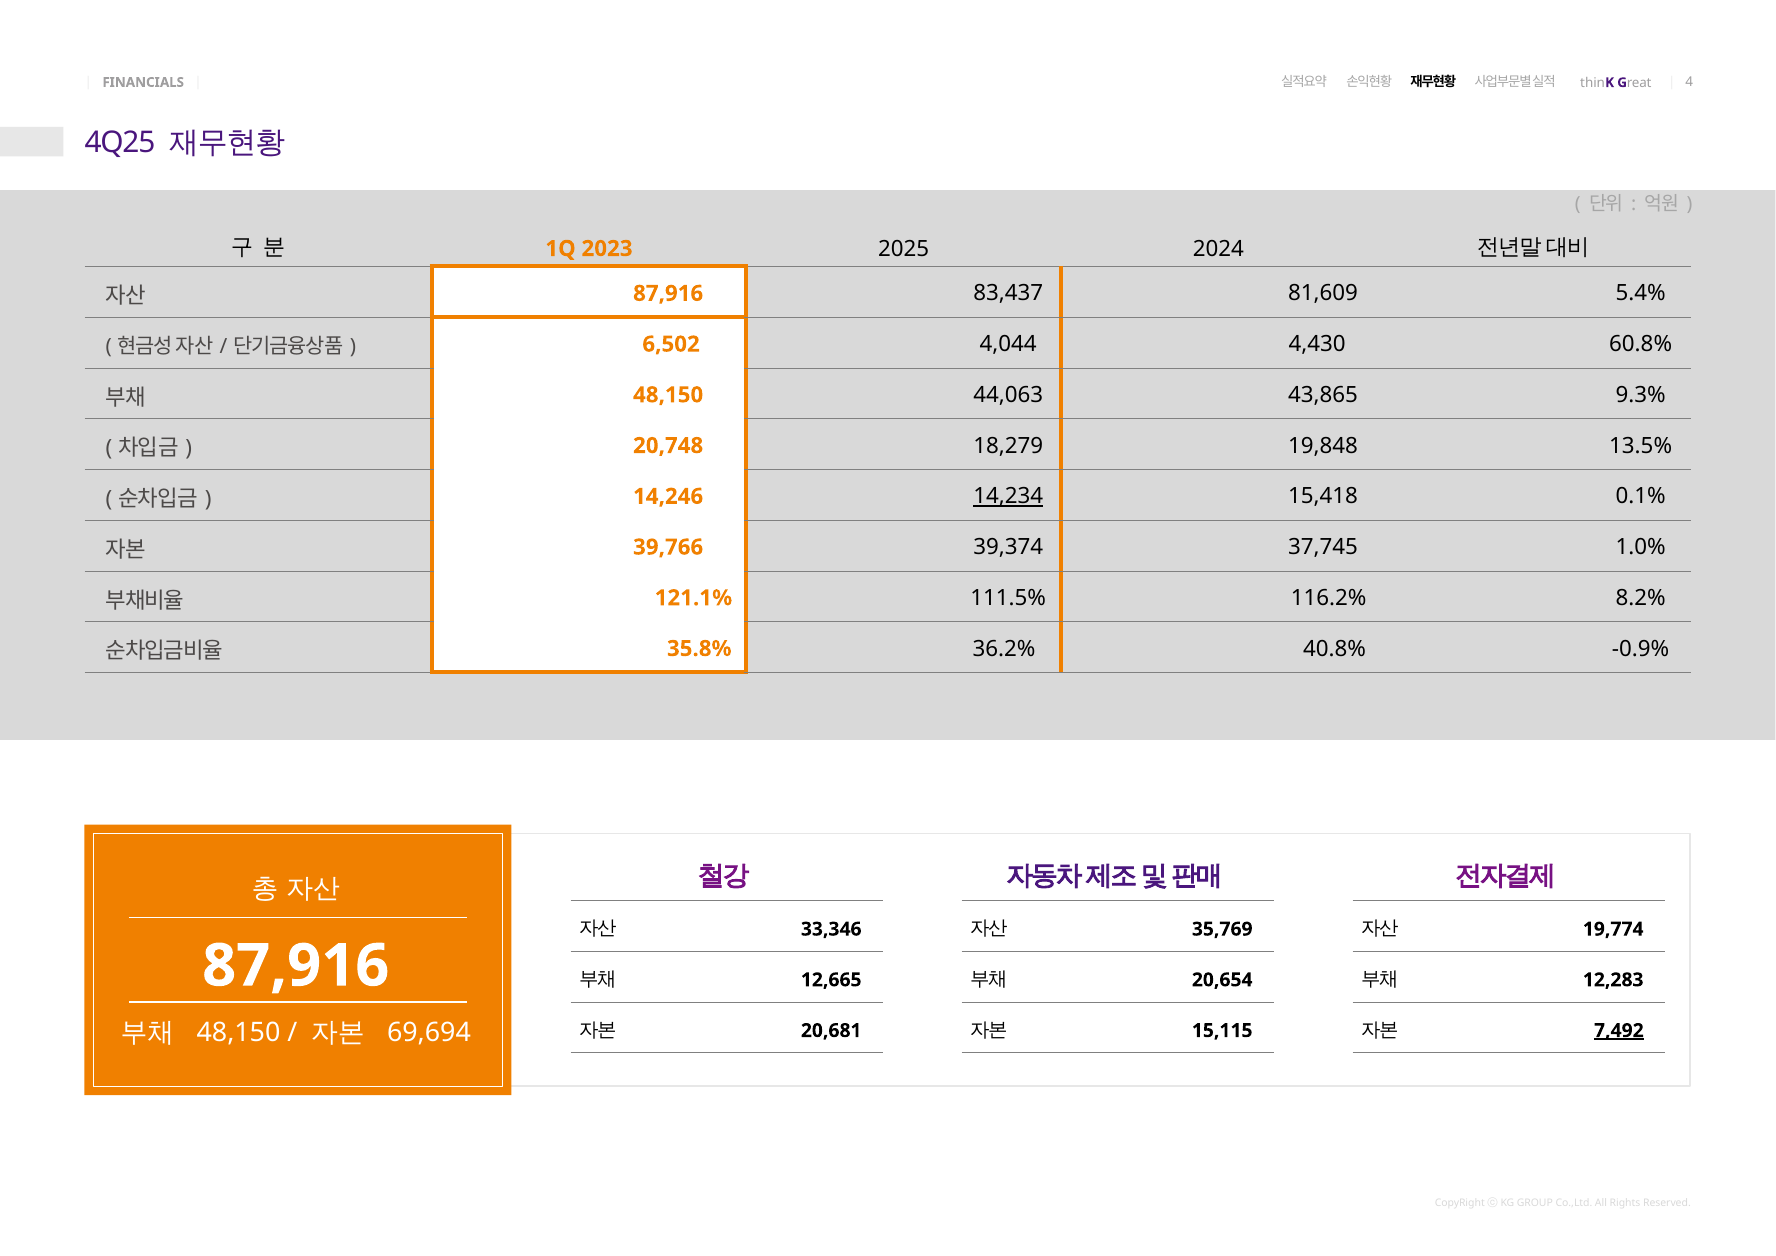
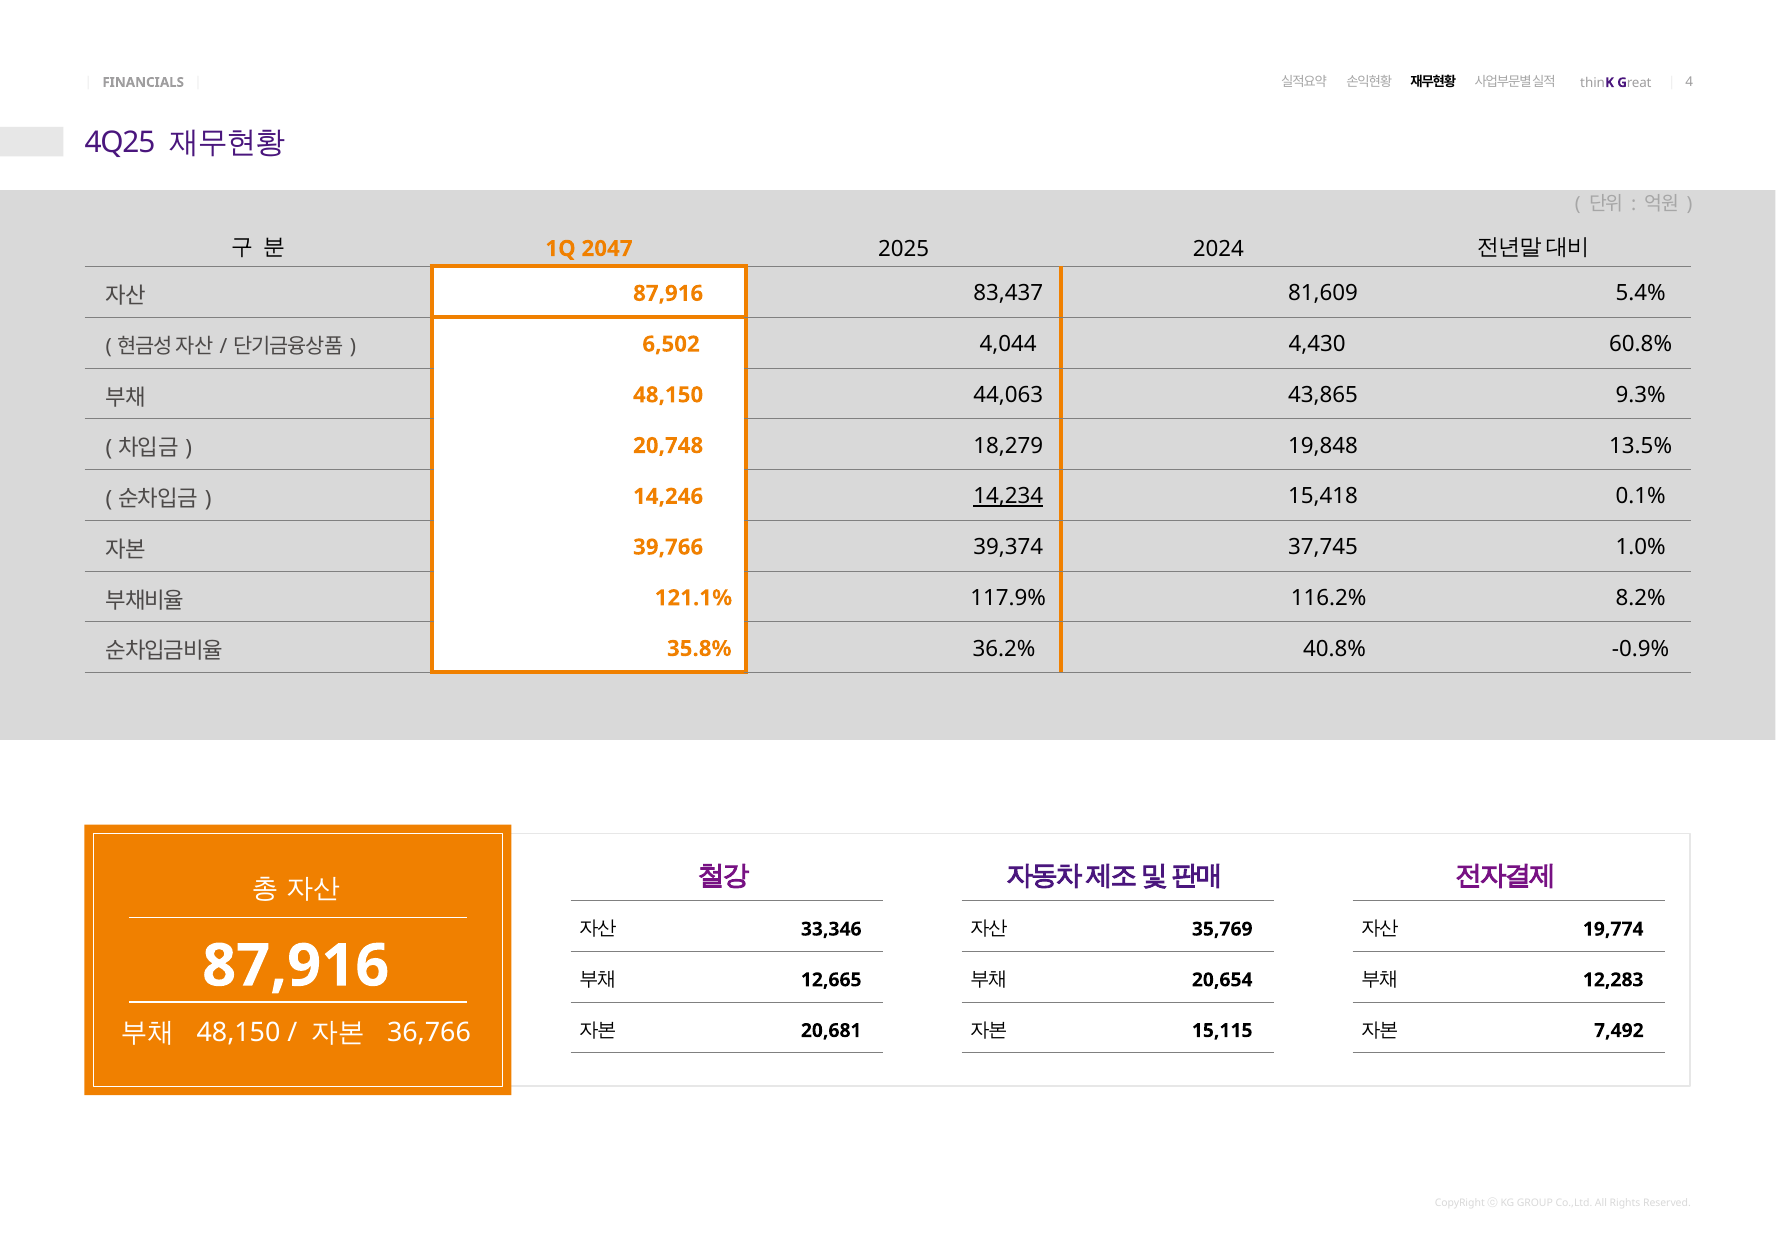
2023: 2023 -> 2047
111.5%: 111.5% -> 117.9%
7,492 underline: present -> none
69,694: 69,694 -> 36,766
